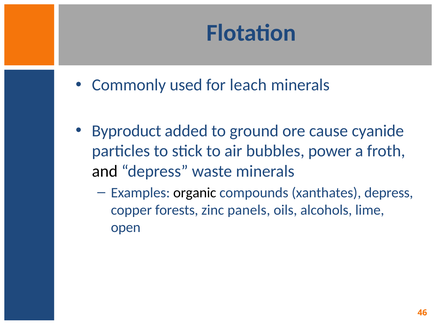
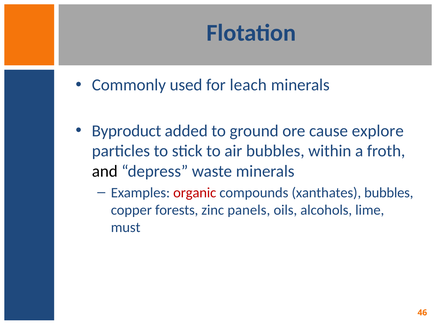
cyanide: cyanide -> explore
power: power -> within
organic colour: black -> red
xanthates depress: depress -> bubbles
open: open -> must
